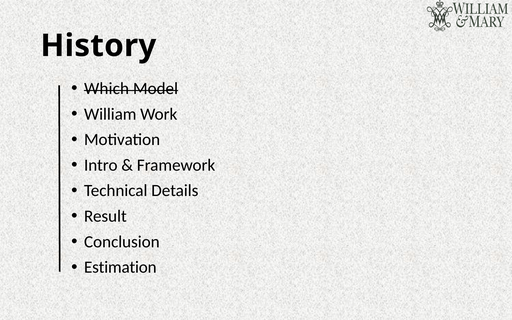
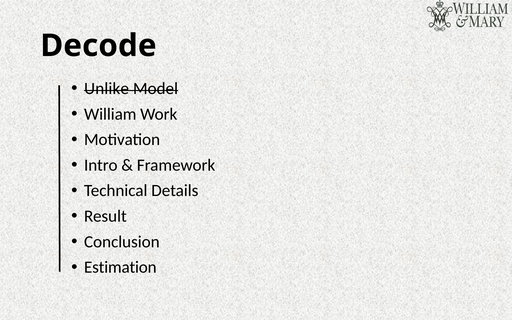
History: History -> Decode
Which: Which -> Unlike
